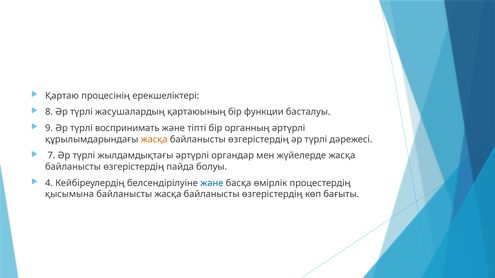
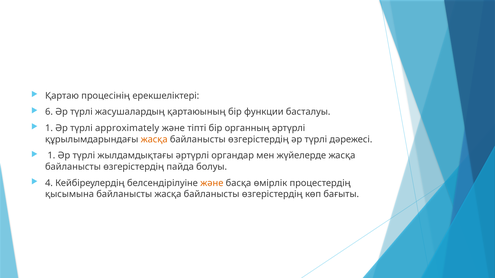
8: 8 -> 6
9 at (49, 128): 9 -> 1
воспринимать: воспринимать -> approximately
7 at (51, 156): 7 -> 1
және at (212, 183) colour: blue -> orange
